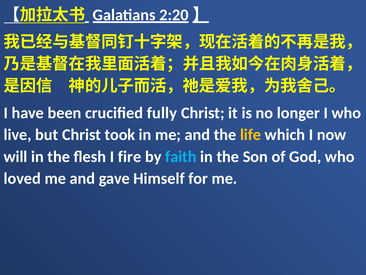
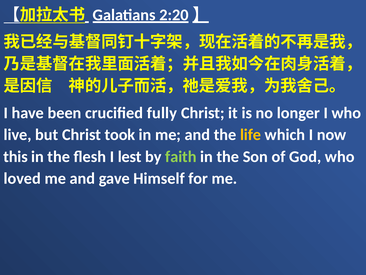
will: will -> this
fire: fire -> lest
faith colour: light blue -> light green
